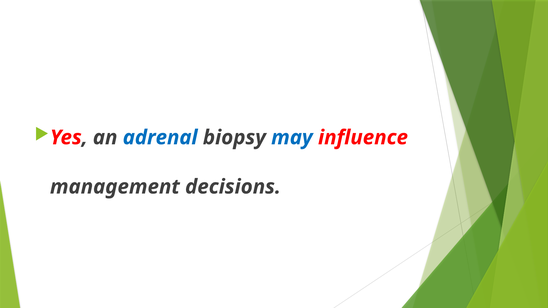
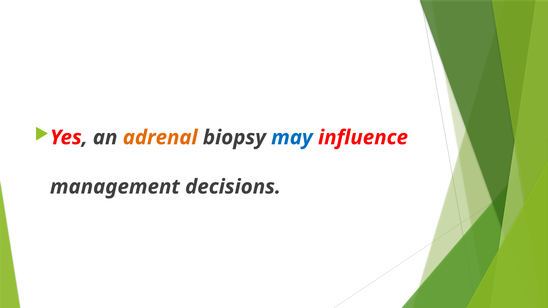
adrenal colour: blue -> orange
